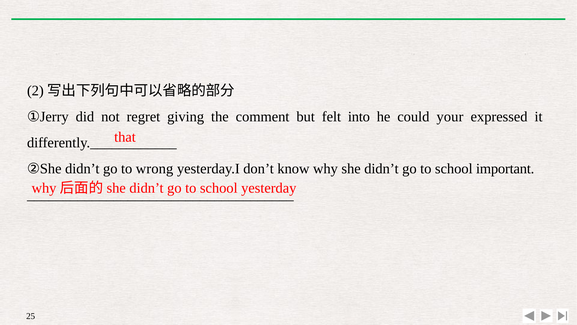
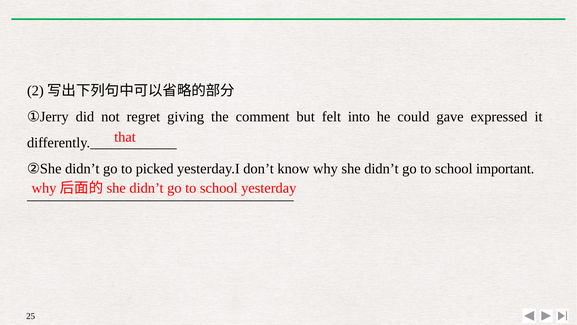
your: your -> gave
wrong: wrong -> picked
